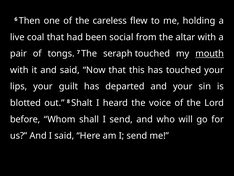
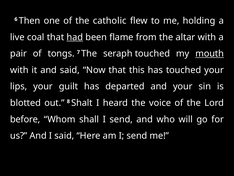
careless: careless -> catholic
had underline: none -> present
social: social -> flame
